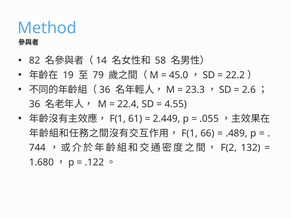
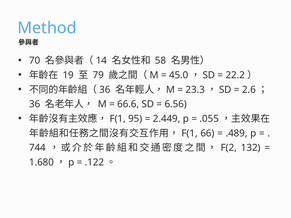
82: 82 -> 70
22.4: 22.4 -> 66.6
4.55: 4.55 -> 6.56
61: 61 -> 95
